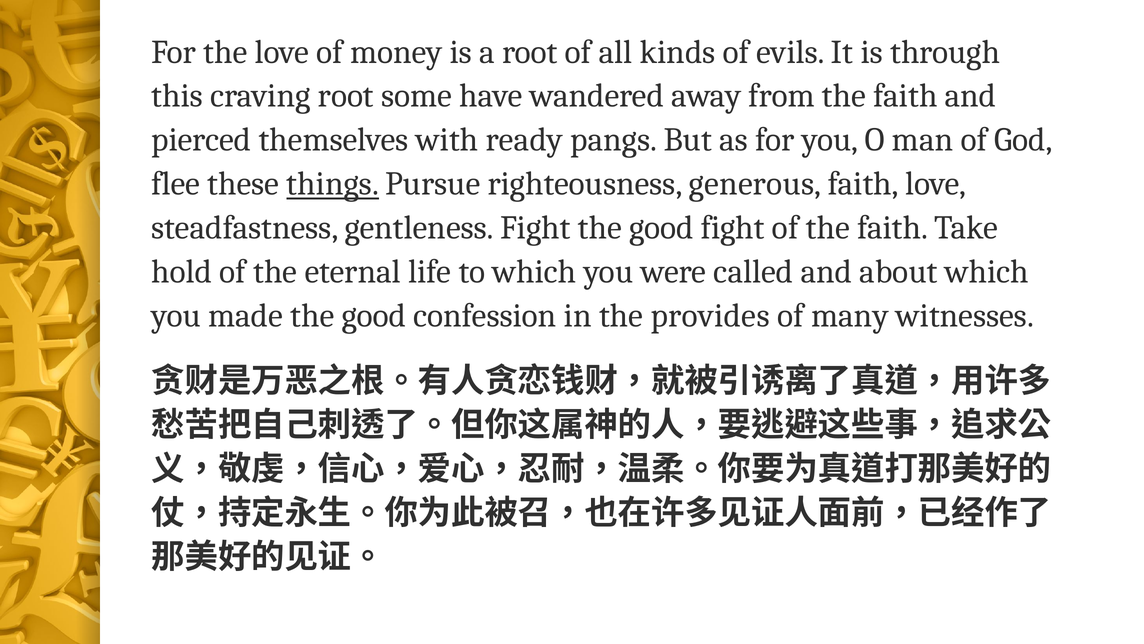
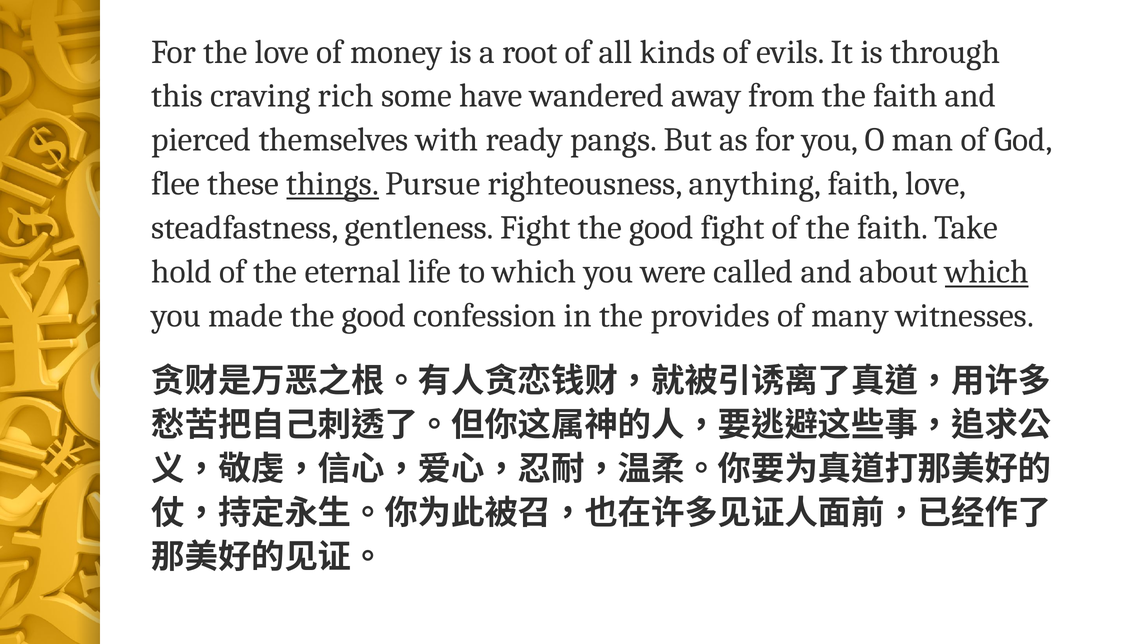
craving root: root -> rich
generous: generous -> anything
which at (987, 272) underline: none -> present
